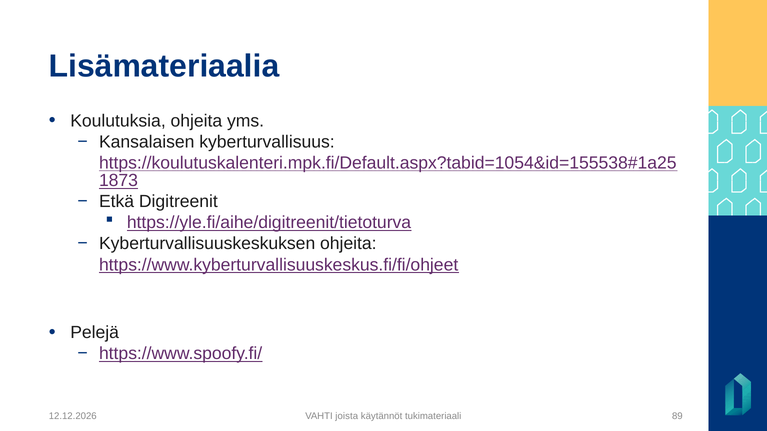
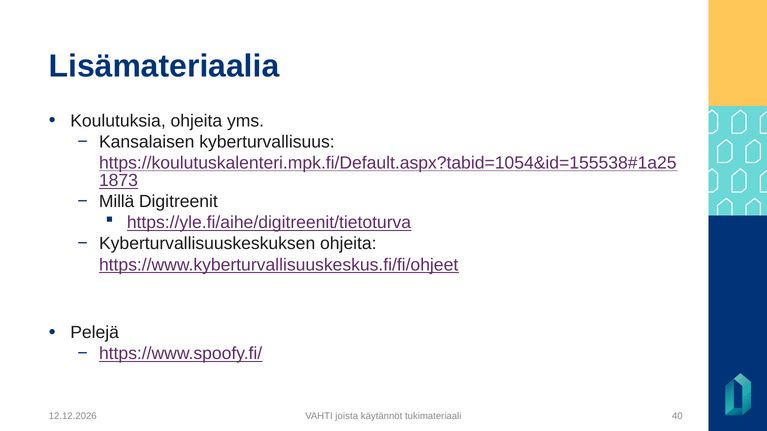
Etkä: Etkä -> Millä
89: 89 -> 40
